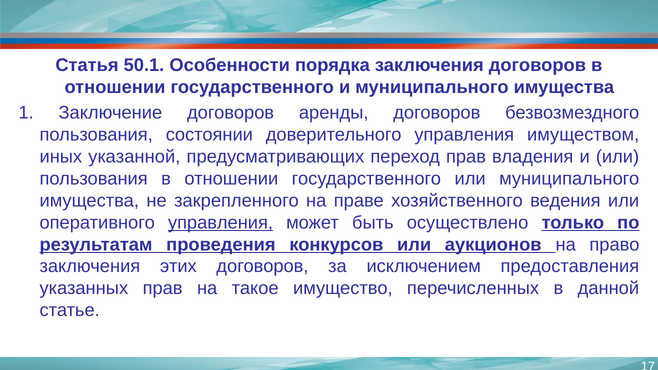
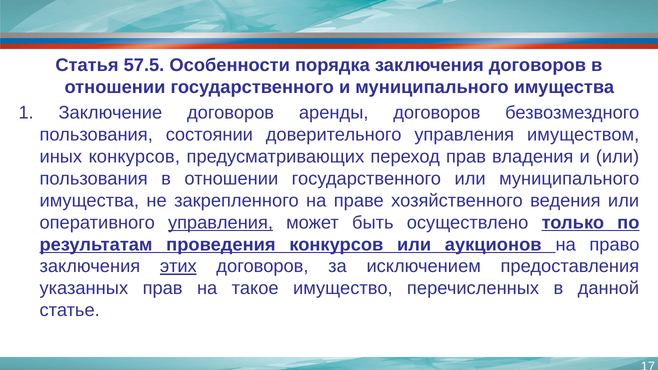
50.1: 50.1 -> 57.5
иных указанной: указанной -> конкурсов
этих underline: none -> present
